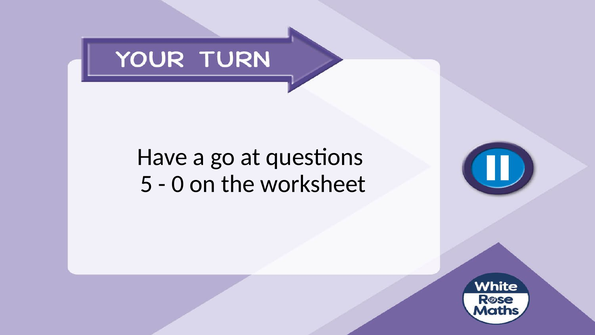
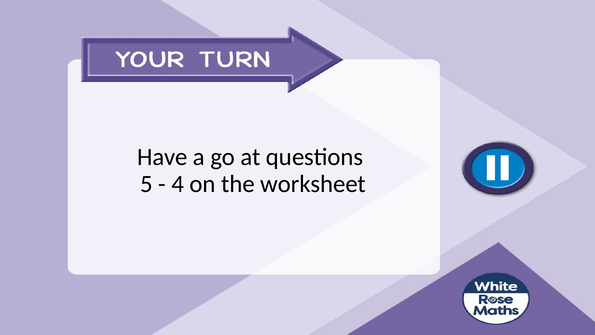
0: 0 -> 4
